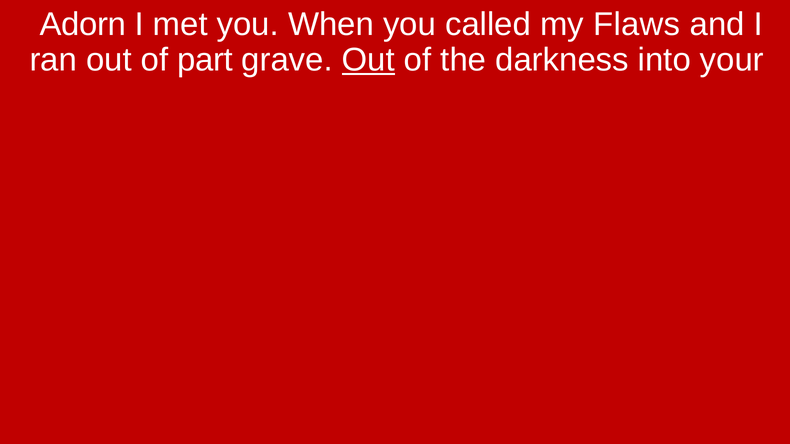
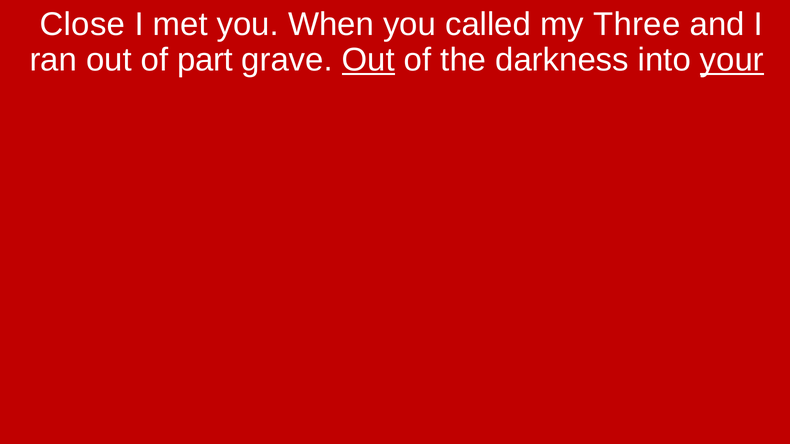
Adorn: Adorn -> Close
Flaws: Flaws -> Three
your underline: none -> present
